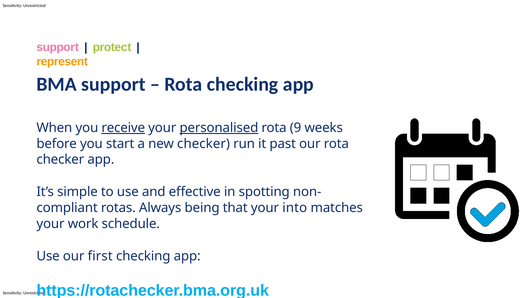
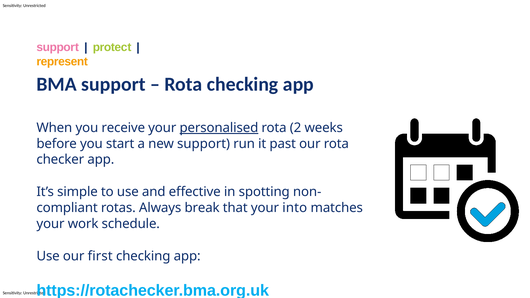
receive underline: present -> none
9: 9 -> 2
new checker: checker -> support
being: being -> break
